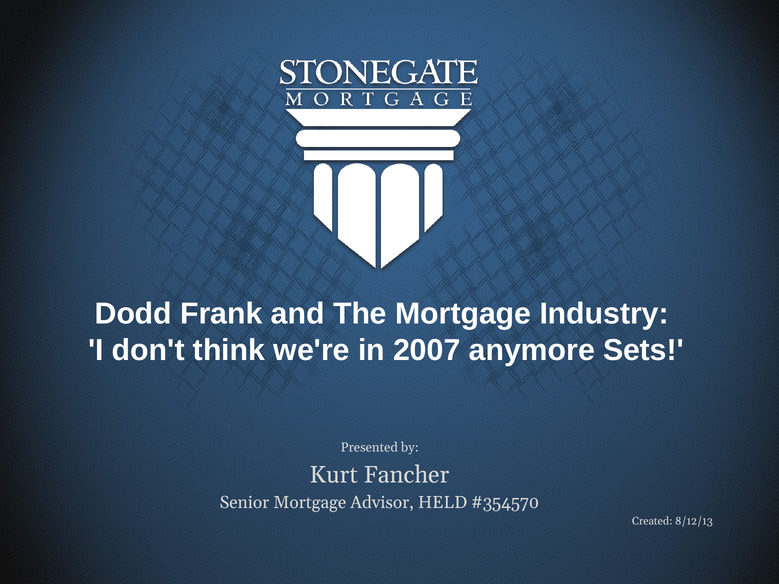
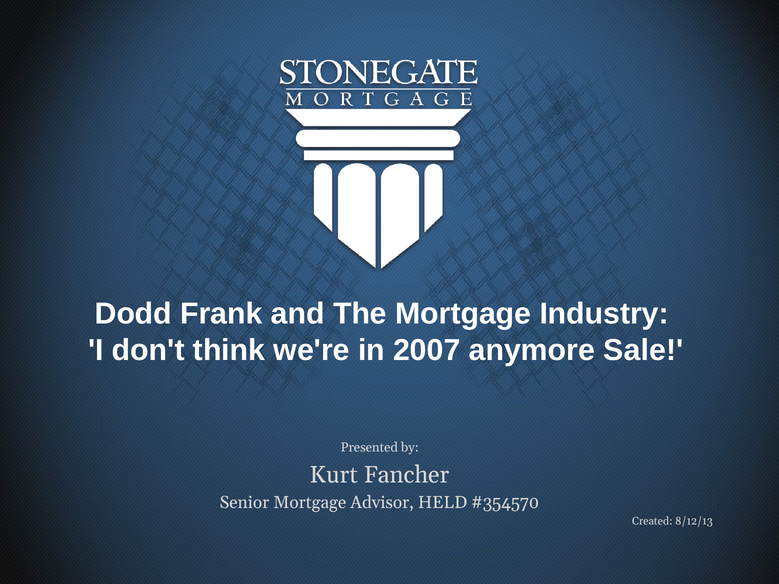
Sets: Sets -> Sale
